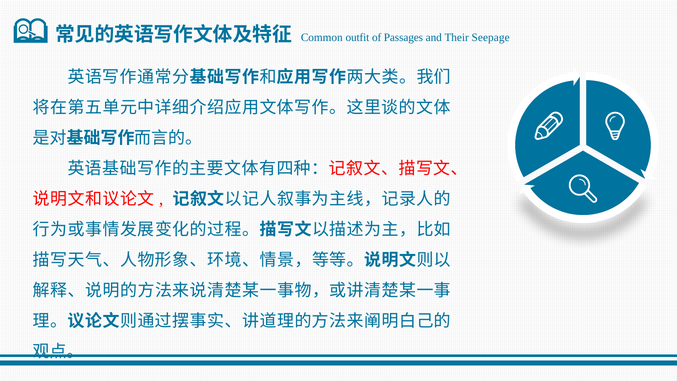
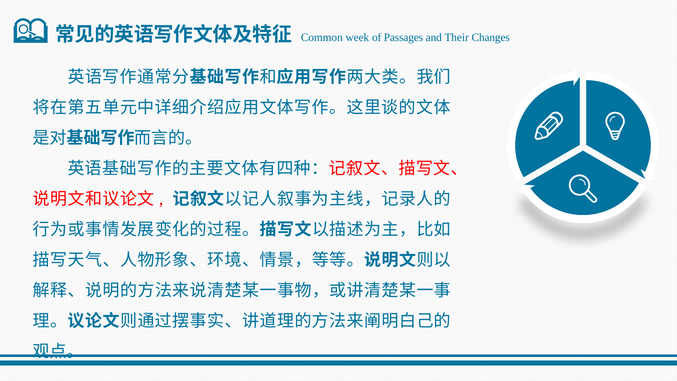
outfit: outfit -> week
Seepage: Seepage -> Changes
